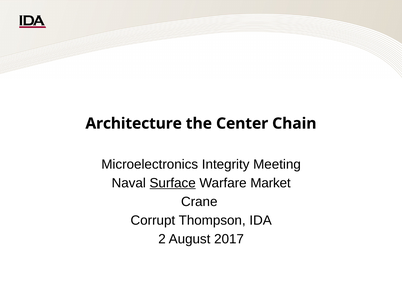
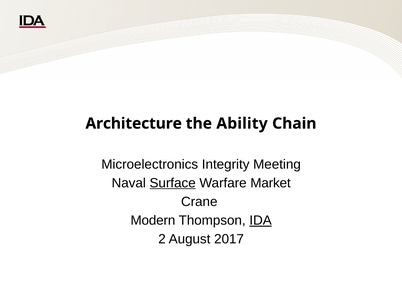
Center: Center -> Ability
Corrupt: Corrupt -> Modern
IDA underline: none -> present
